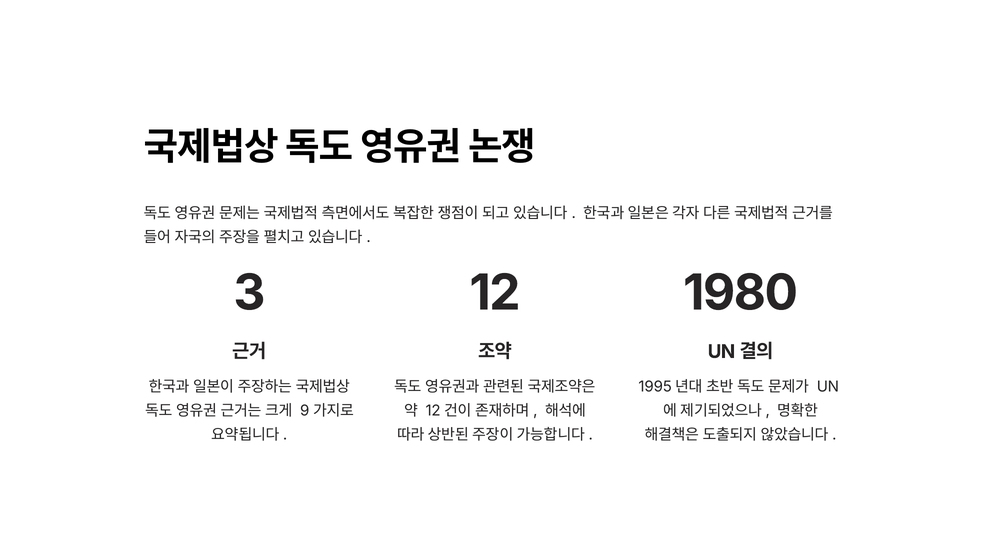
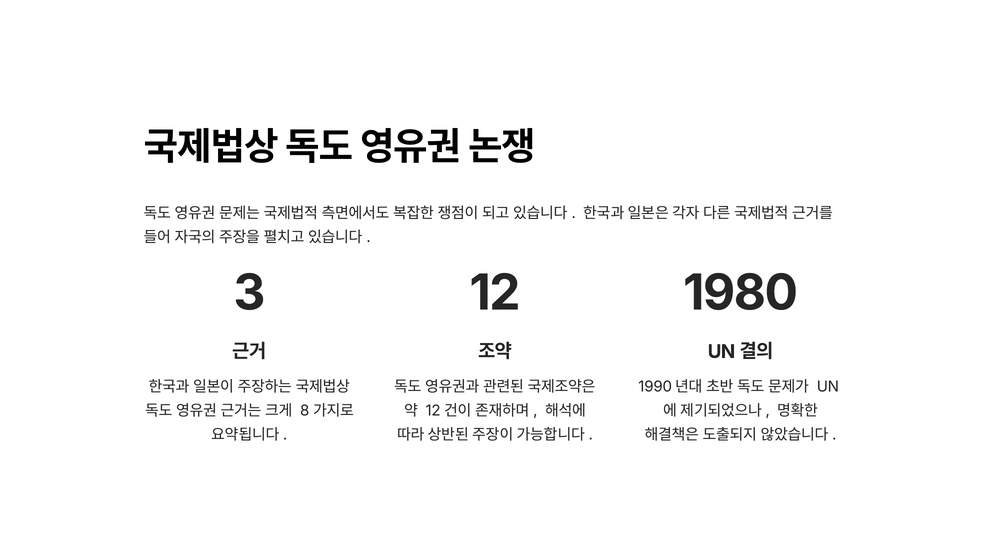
1995: 1995 -> 1990
9: 9 -> 8
